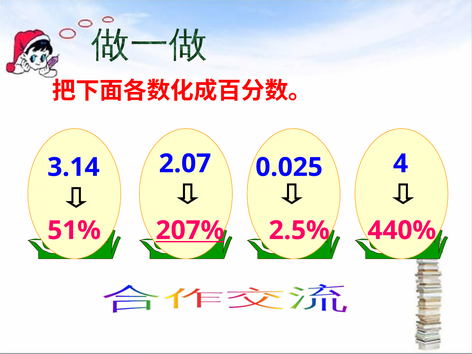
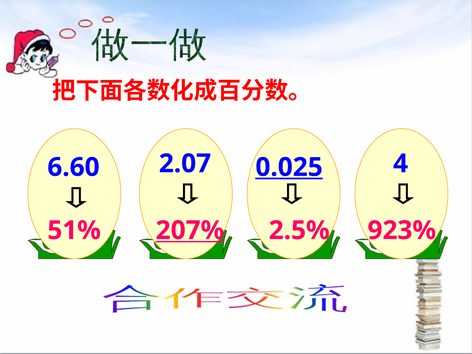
0.025 underline: none -> present
3.14: 3.14 -> 6.60
440%: 440% -> 923%
